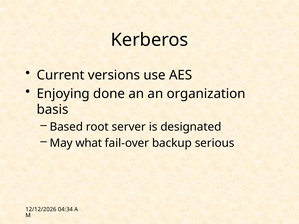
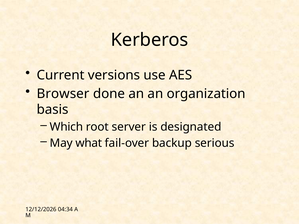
Enjoying: Enjoying -> Browser
Based: Based -> Which
